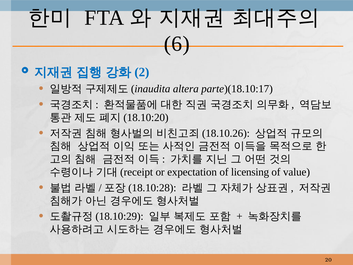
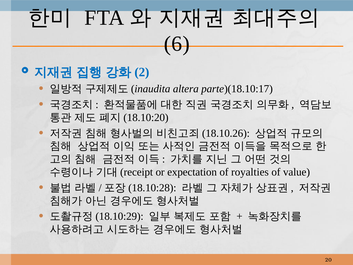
licensing: licensing -> royalties
